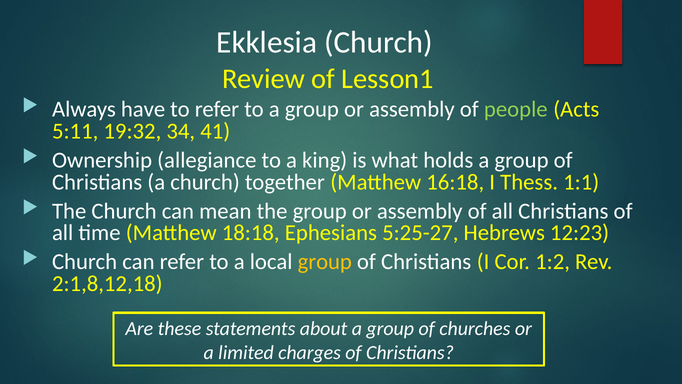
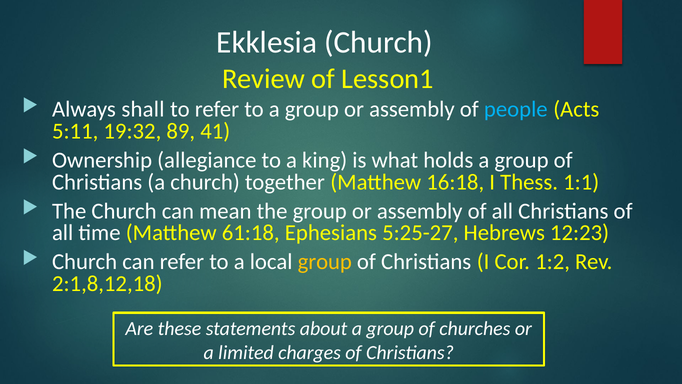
have: have -> shall
people colour: light green -> light blue
34: 34 -> 89
18:18: 18:18 -> 61:18
